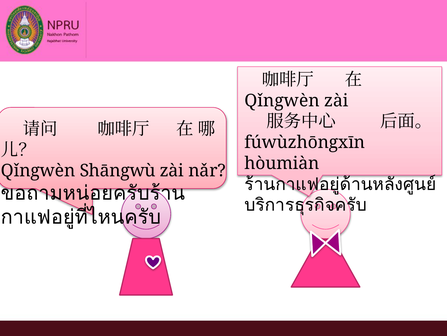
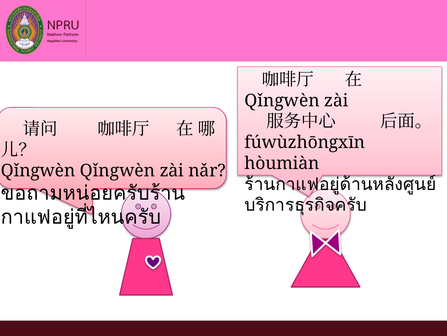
Qǐngwèn Shāngwù: Shāngwù -> Qǐngwèn
